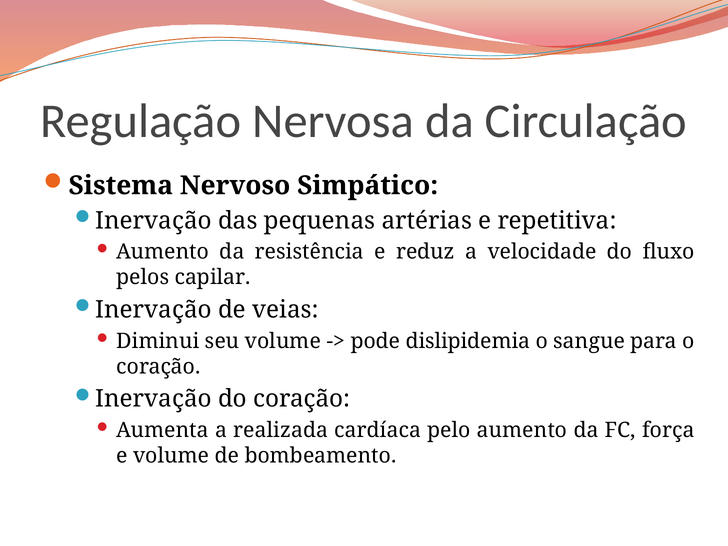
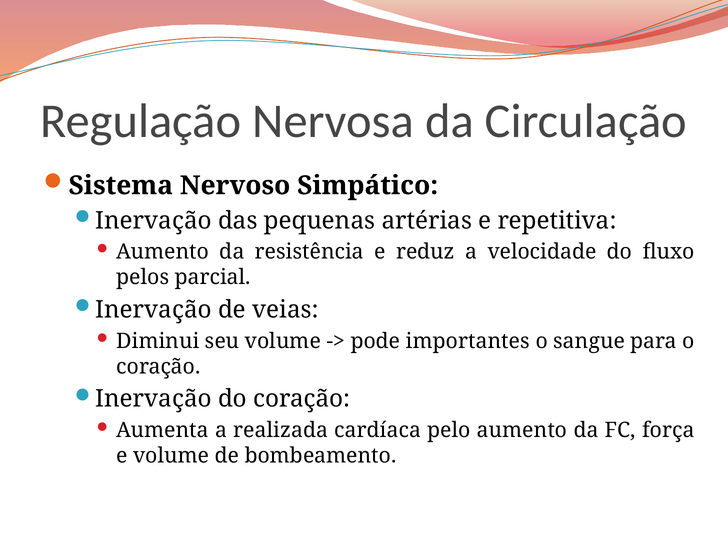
capilar: capilar -> parcial
dislipidemia: dislipidemia -> importantes
